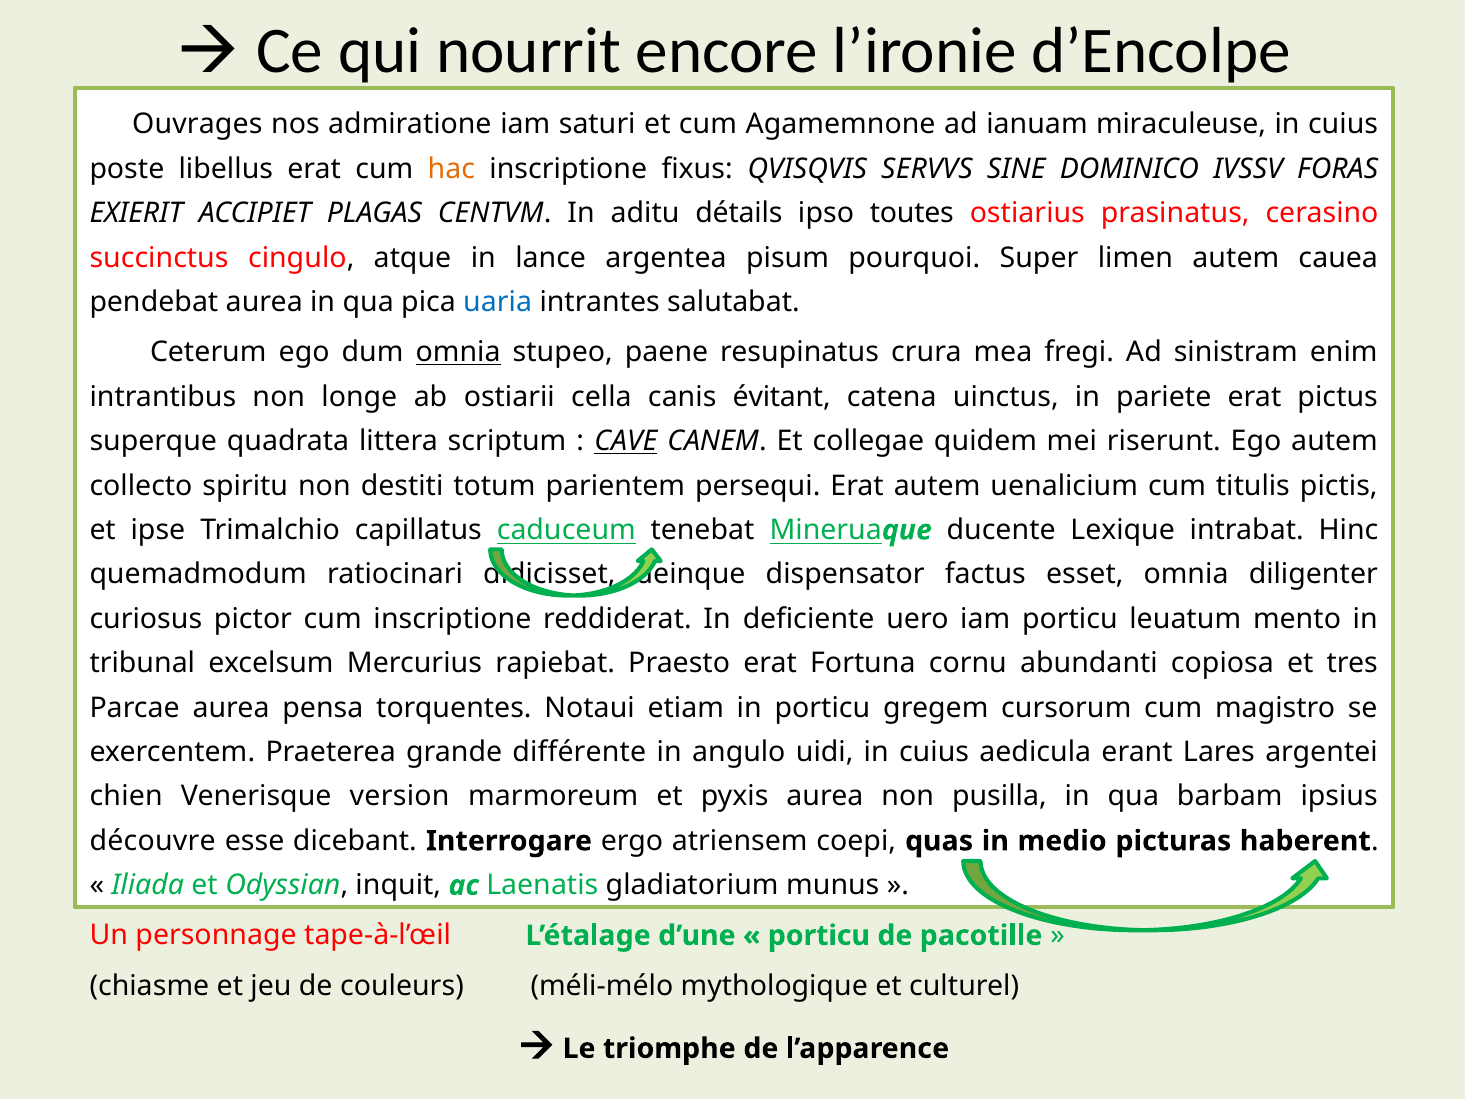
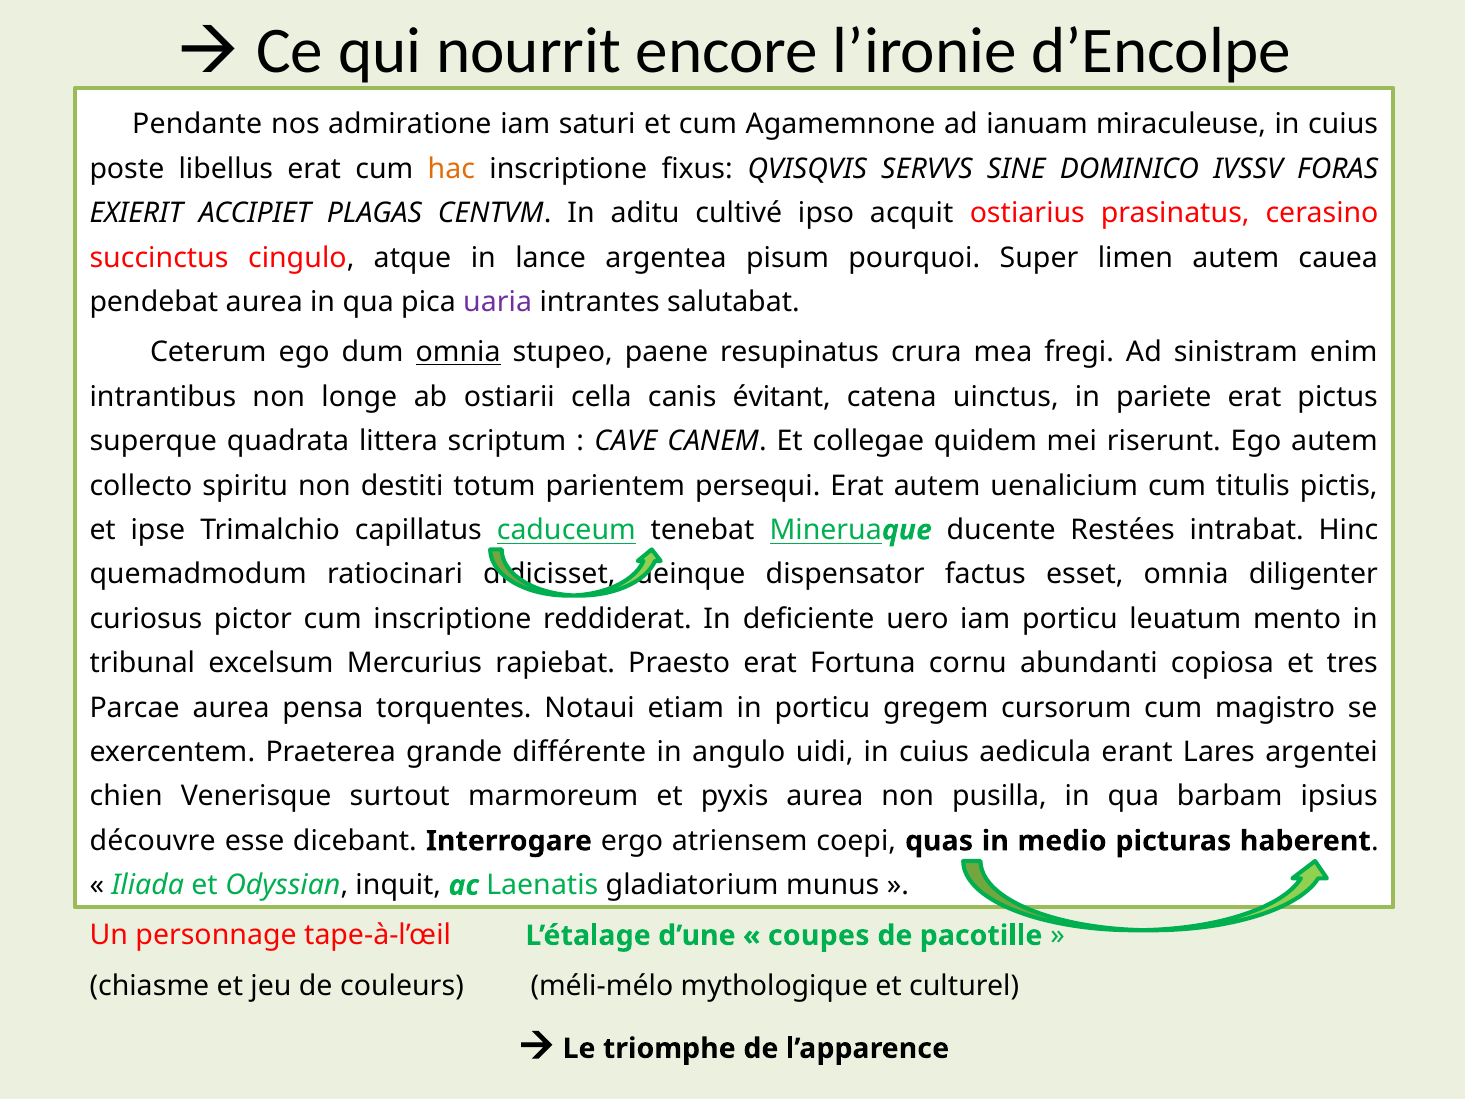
Ouvrages: Ouvrages -> Pendante
détails: détails -> cultivé
toutes: toutes -> acquit
uaria colour: blue -> purple
CAVE underline: present -> none
Lexique: Lexique -> Restées
version: version -> surtout
porticu at (819, 935): porticu -> coupes
